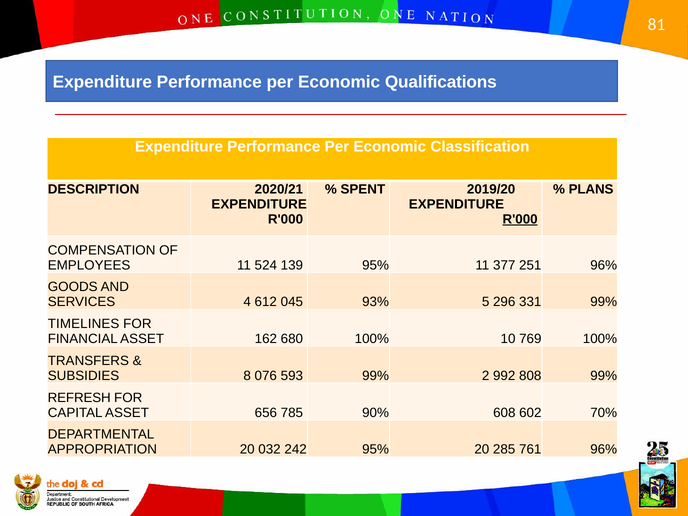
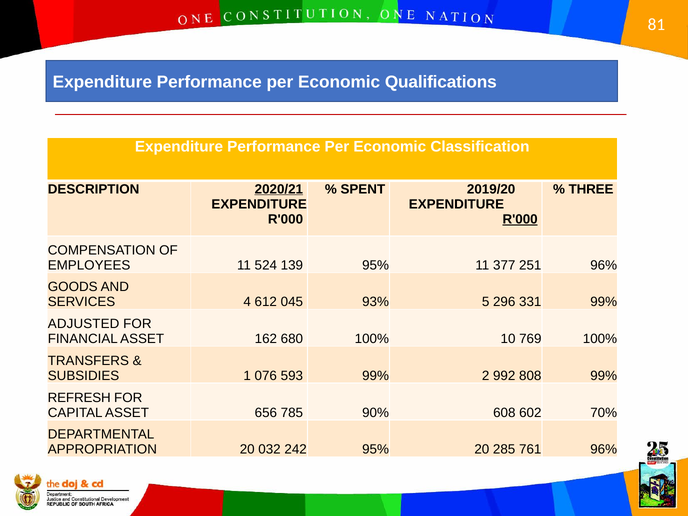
2020/21 underline: none -> present
PLANS: PLANS -> THREE
TIMELINES: TIMELINES -> ADJUSTED
8: 8 -> 1
